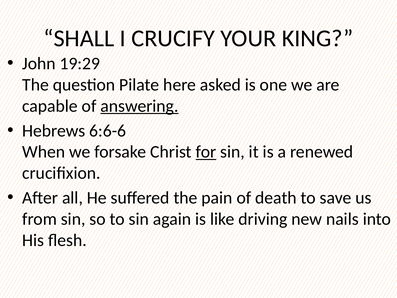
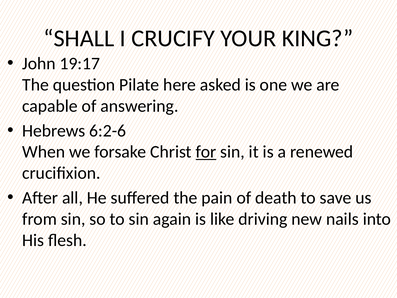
19:29: 19:29 -> 19:17
answering underline: present -> none
6:6-6: 6:6-6 -> 6:2-6
